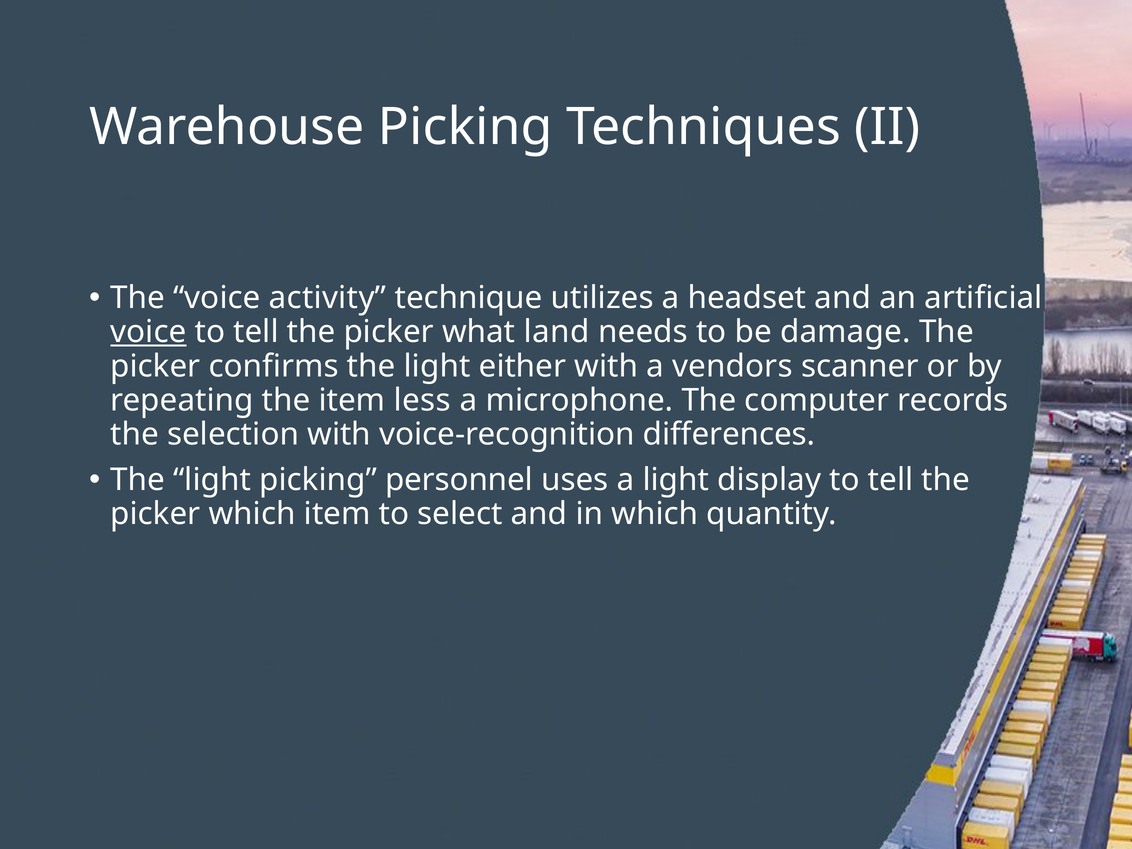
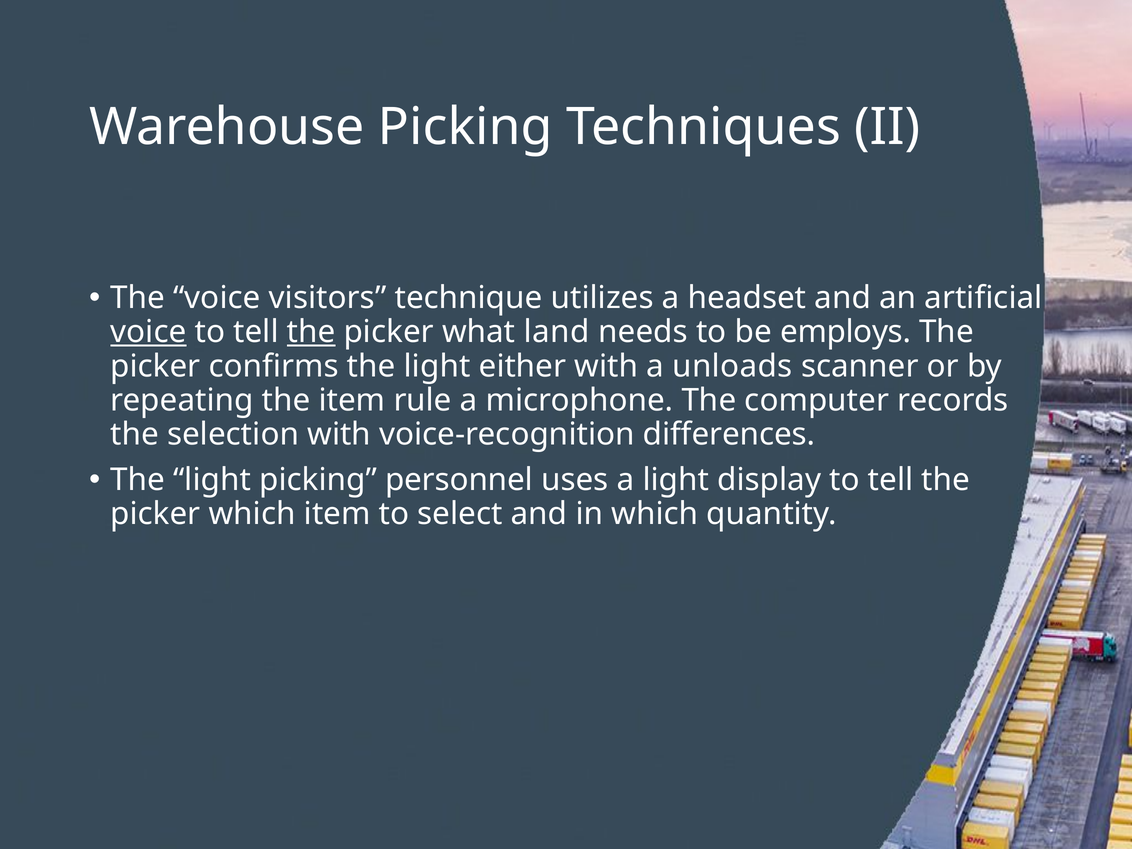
activity: activity -> visitors
the at (311, 332) underline: none -> present
damage: damage -> employs
vendors: vendors -> unloads
less: less -> rule
